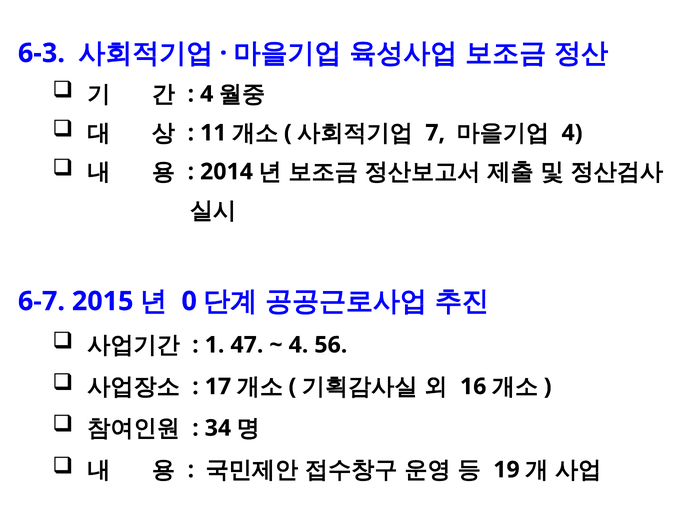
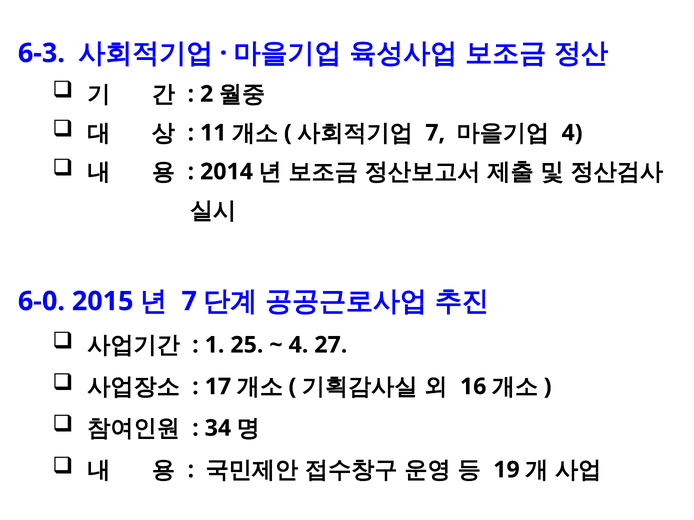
4 at (207, 94): 4 -> 2
6-7: 6-7 -> 6-0
0 at (189, 302): 0 -> 7
47: 47 -> 25
56: 56 -> 27
